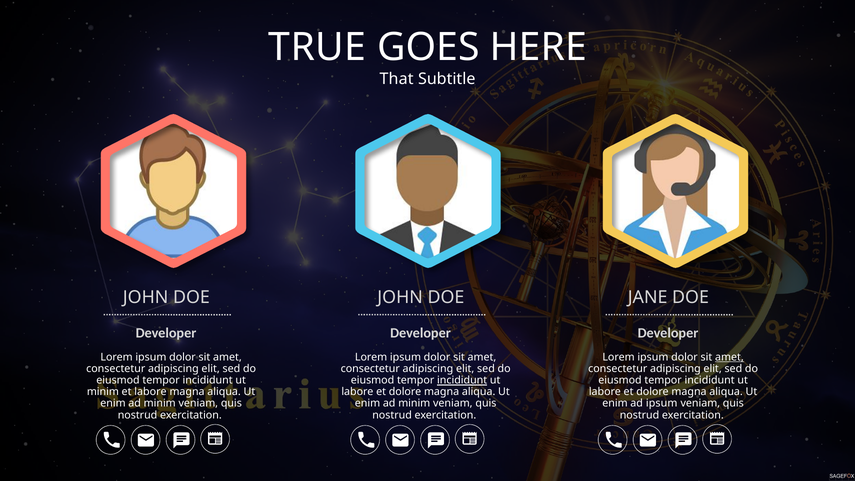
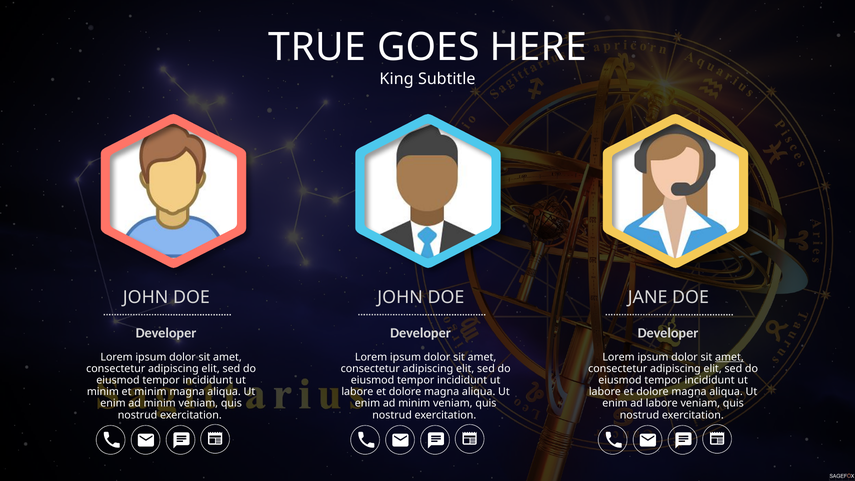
That: That -> King
incididunt at (462, 380) underline: present -> none
et labore: labore -> minim
ad ipsum: ipsum -> labore
